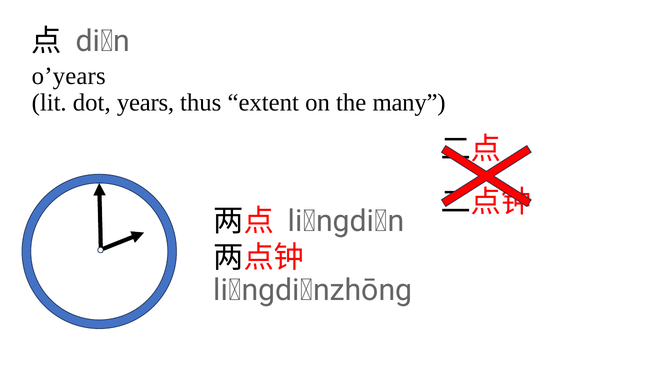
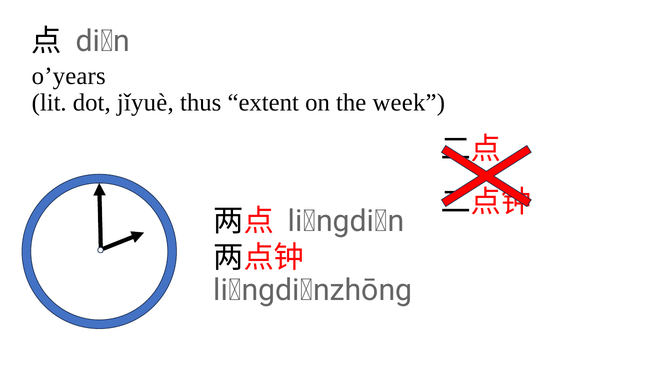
years: years -> jǐyuè
many: many -> week
